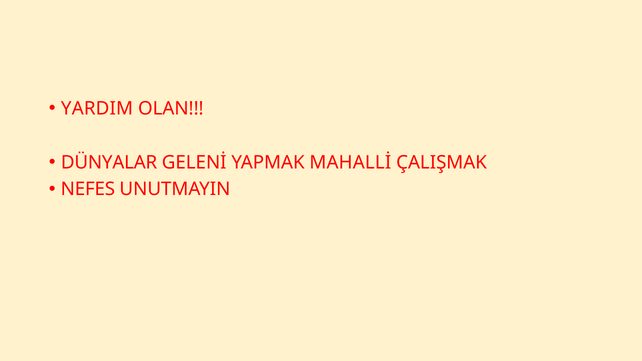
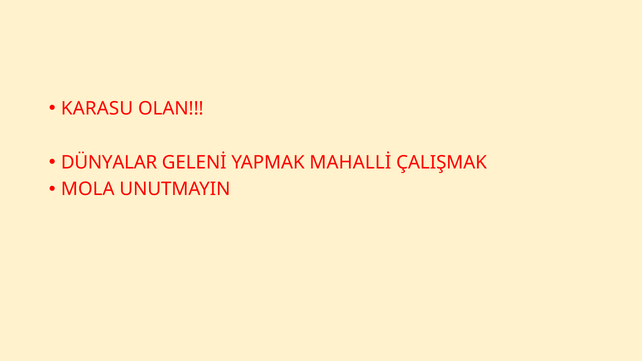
YARDIM: YARDIM -> KARASU
NEFES: NEFES -> MOLA
